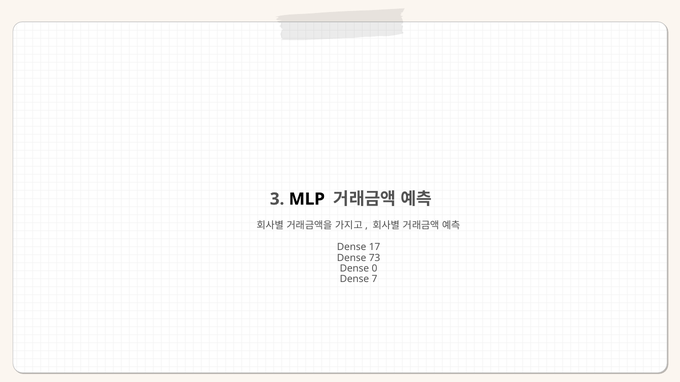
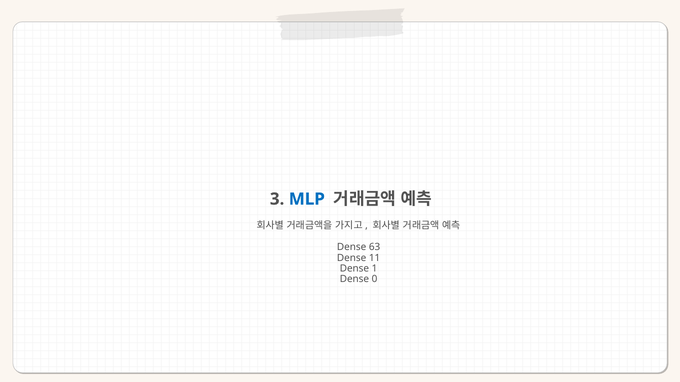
MLP colour: black -> blue
17: 17 -> 63
73: 73 -> 11
0: 0 -> 1
7: 7 -> 0
